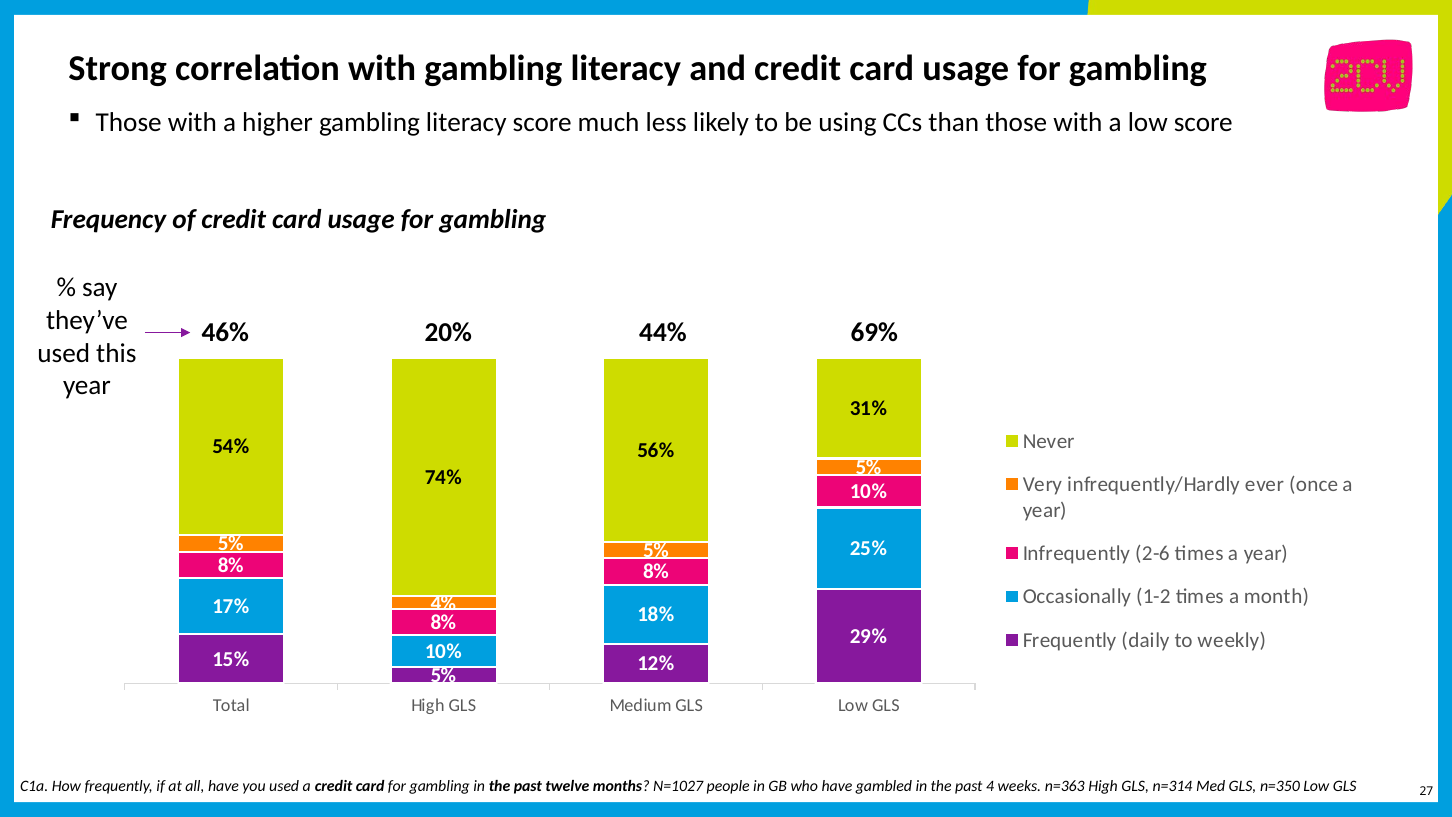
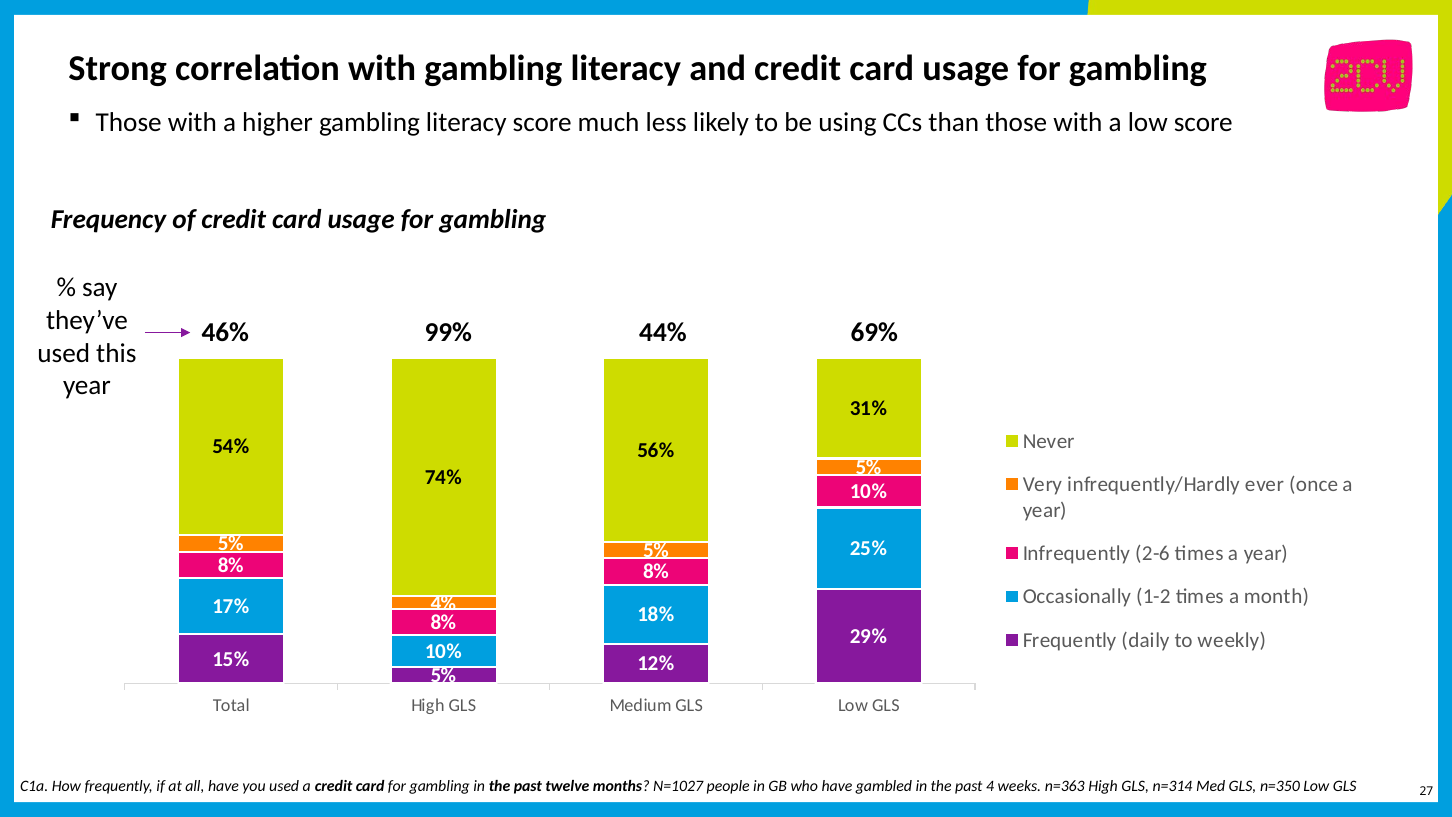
20%: 20% -> 99%
